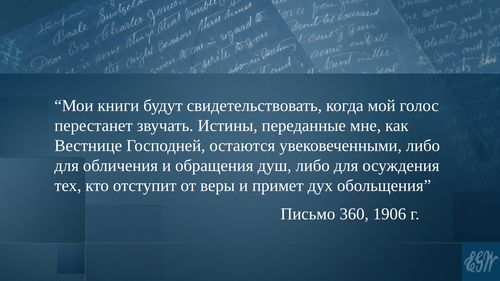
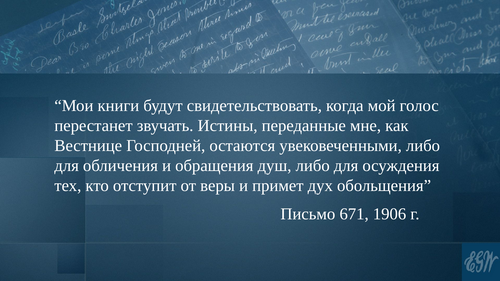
360: 360 -> 671
